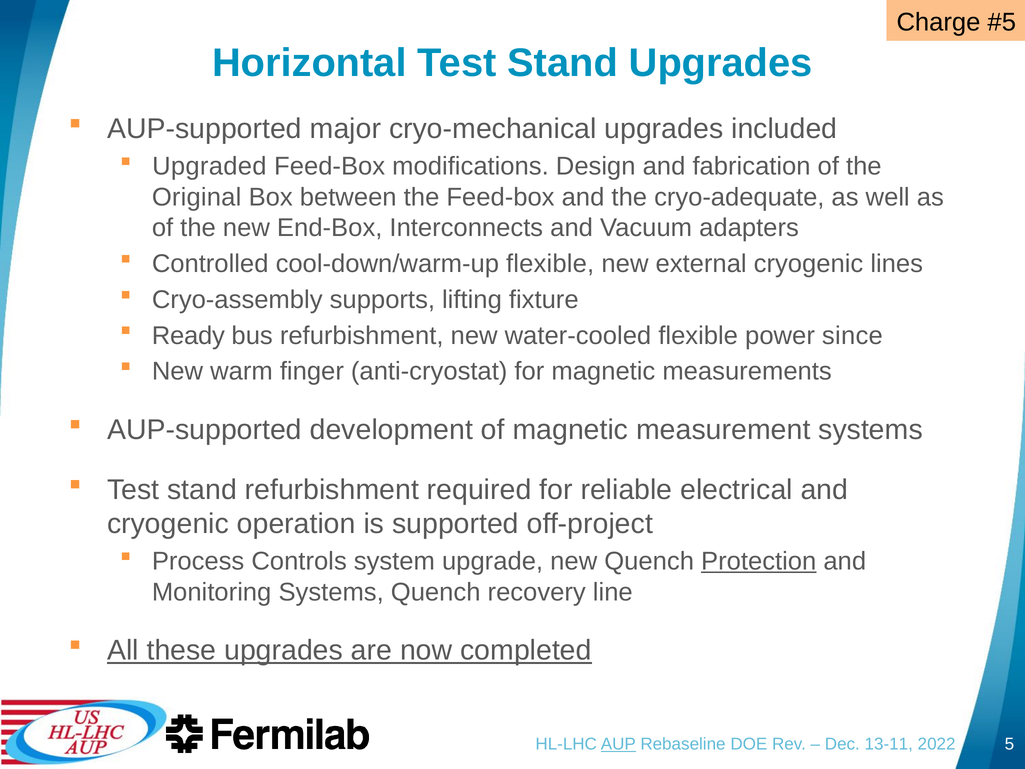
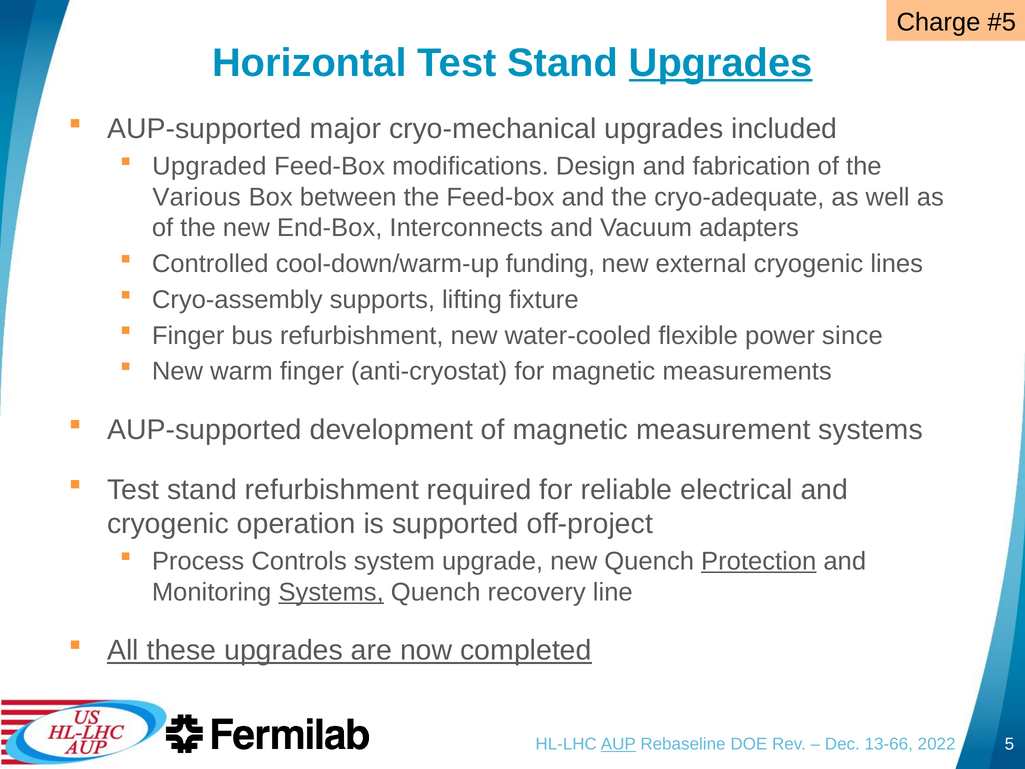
Upgrades at (721, 63) underline: none -> present
Original: Original -> Various
cool-down/warm-up flexible: flexible -> funding
Ready at (188, 336): Ready -> Finger
Systems at (331, 592) underline: none -> present
13-11: 13-11 -> 13-66
